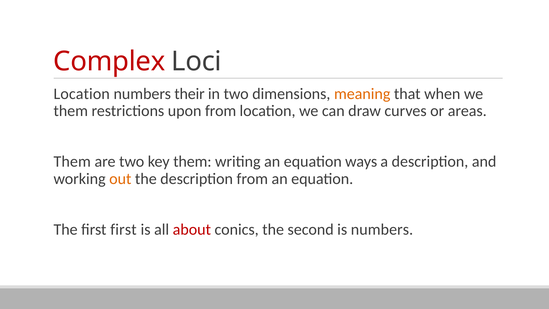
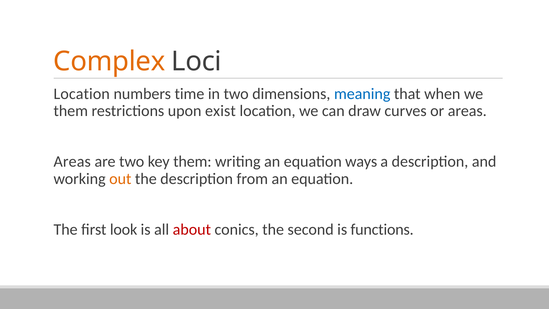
Complex colour: red -> orange
their: their -> time
meaning colour: orange -> blue
upon from: from -> exist
Them at (72, 161): Them -> Areas
first first: first -> look
is numbers: numbers -> functions
